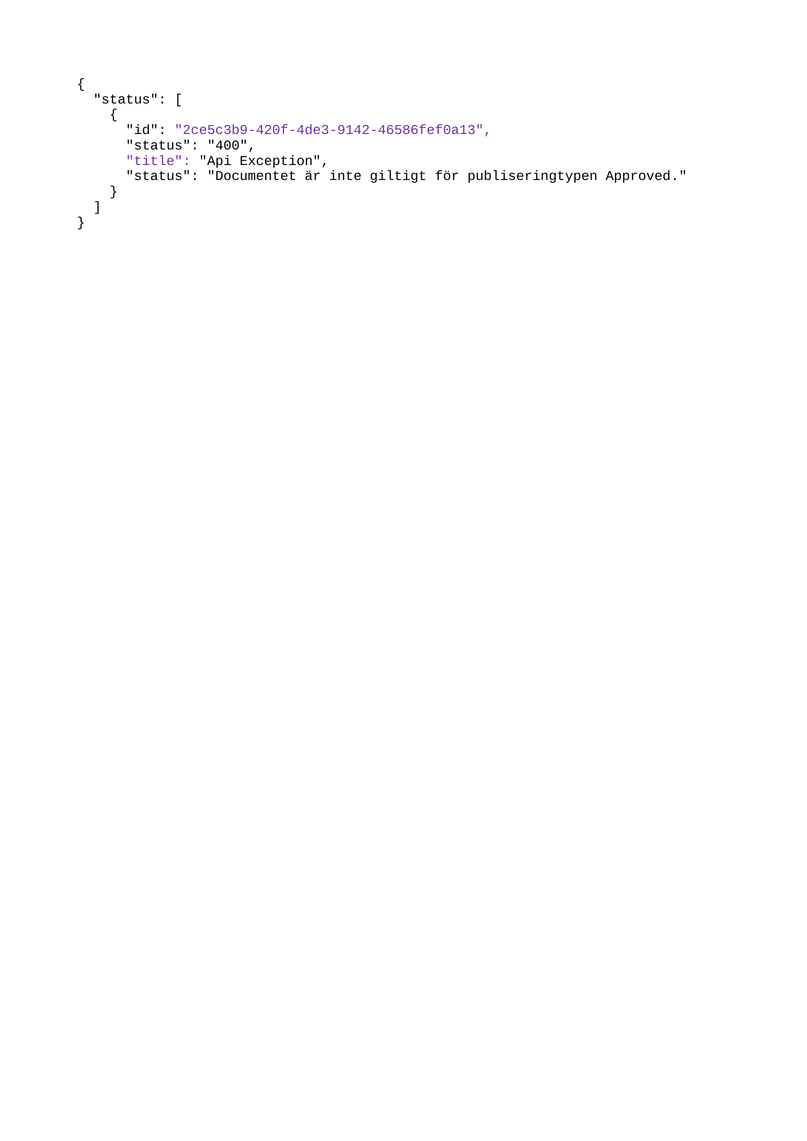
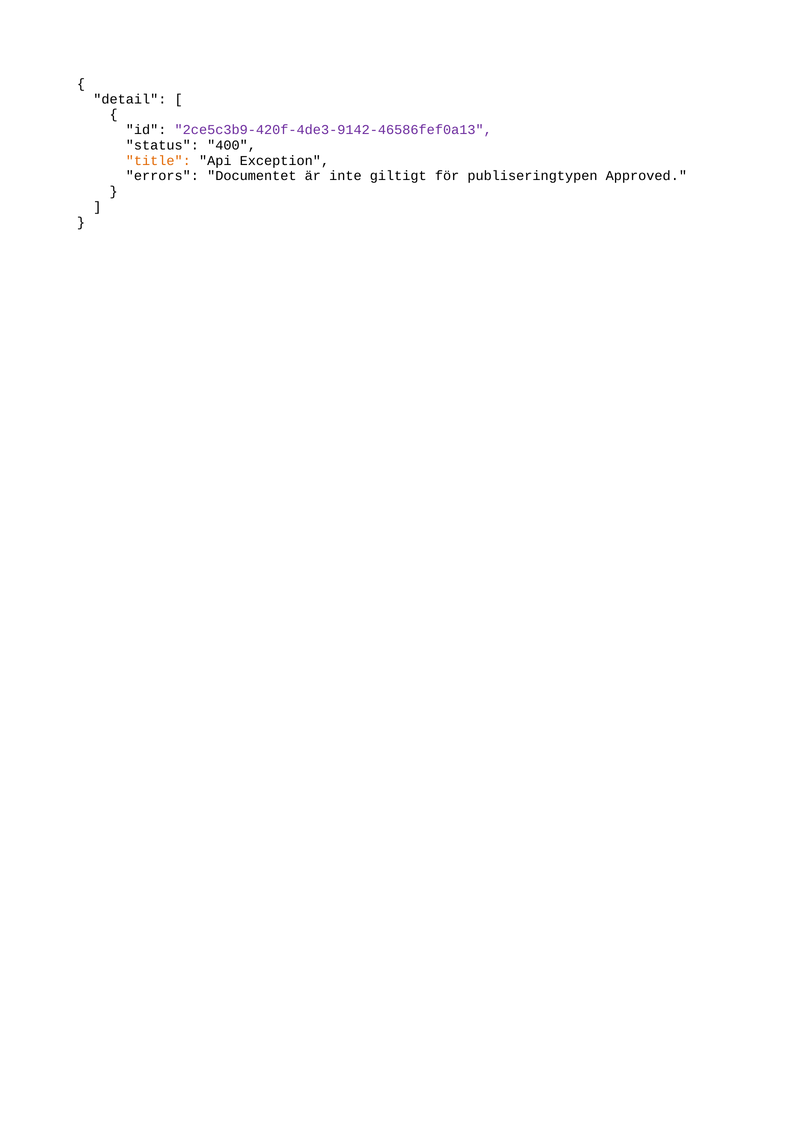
status at (130, 99): status -> detail
title colour: purple -> orange
status at (162, 176): status -> errors
